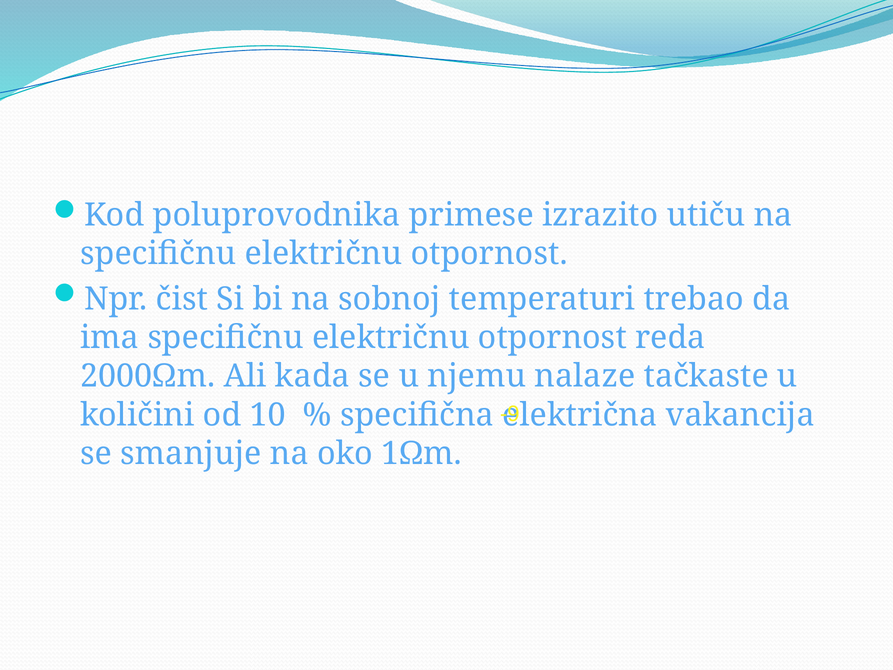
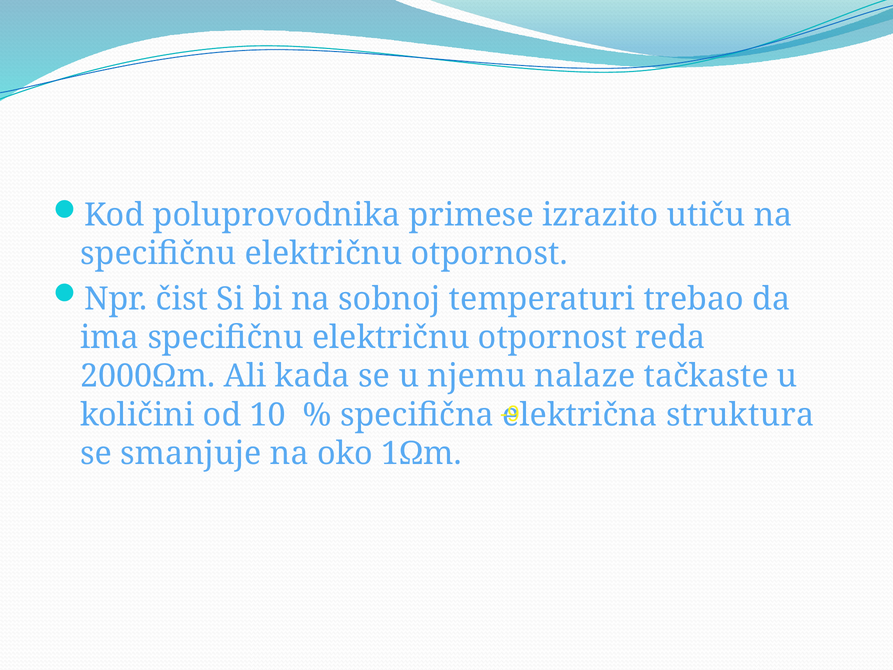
vakancija: vakancija -> struktura
